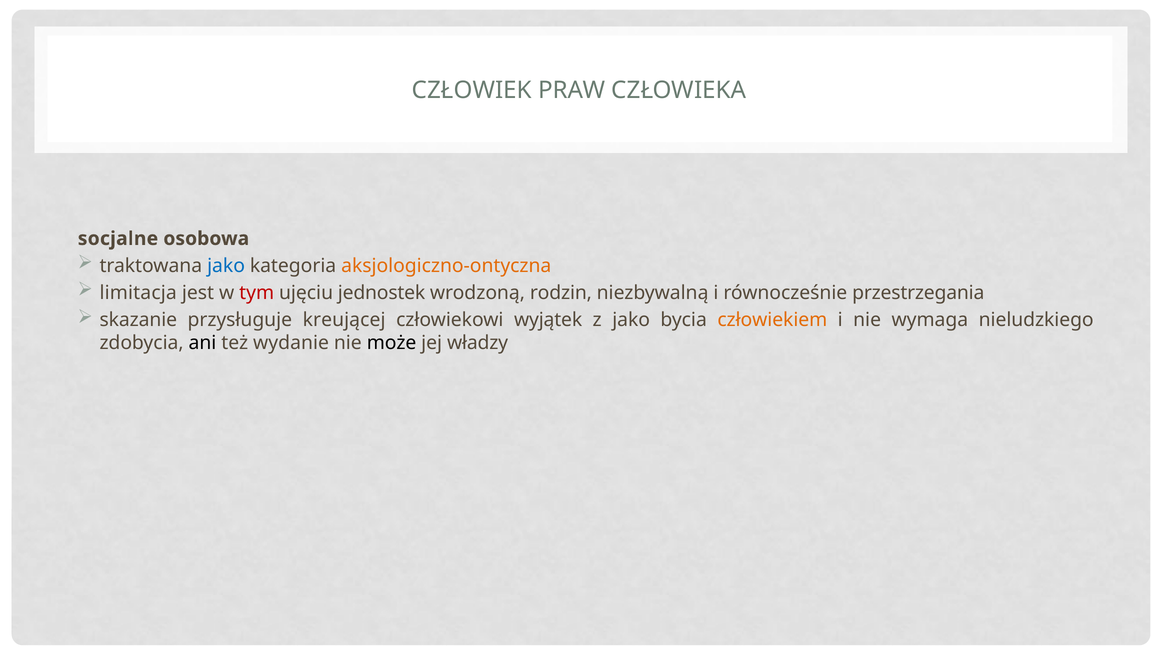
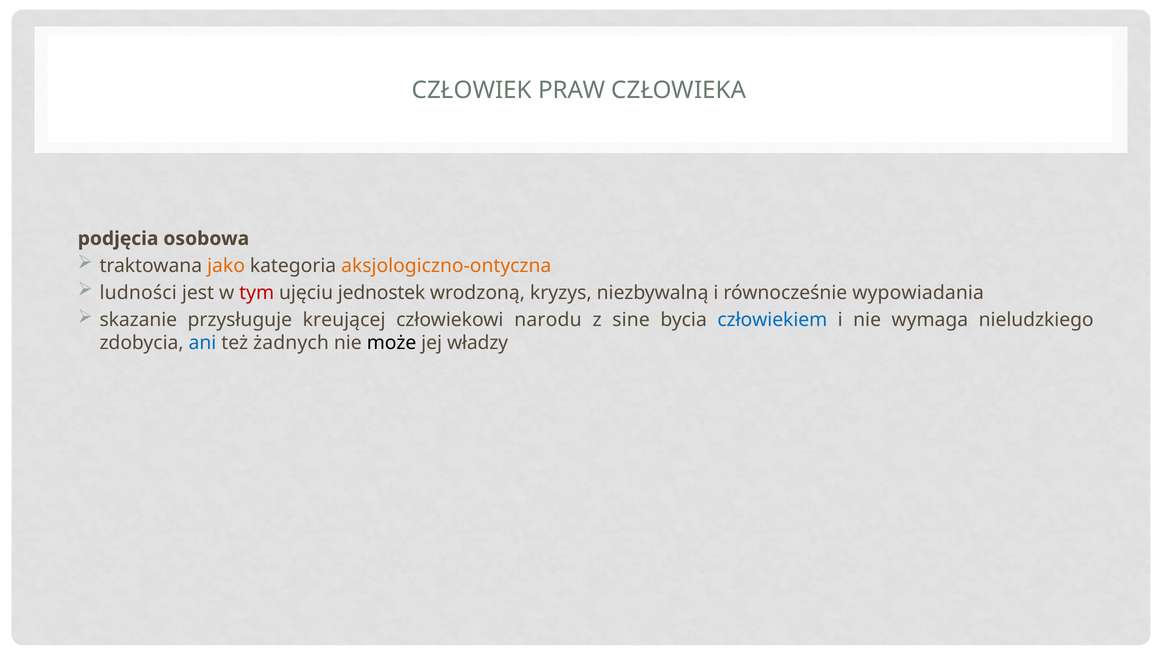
socjalne: socjalne -> podjęcia
jako at (226, 266) colour: blue -> orange
limitacja: limitacja -> ludności
rodzin: rodzin -> kryzys
przestrzegania: przestrzegania -> wypowiadania
wyjątek: wyjątek -> narodu
z jako: jako -> sine
człowiekiem colour: orange -> blue
ani colour: black -> blue
wydanie: wydanie -> żadnych
